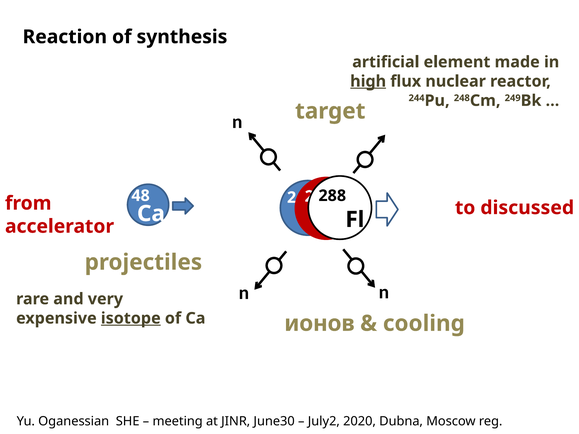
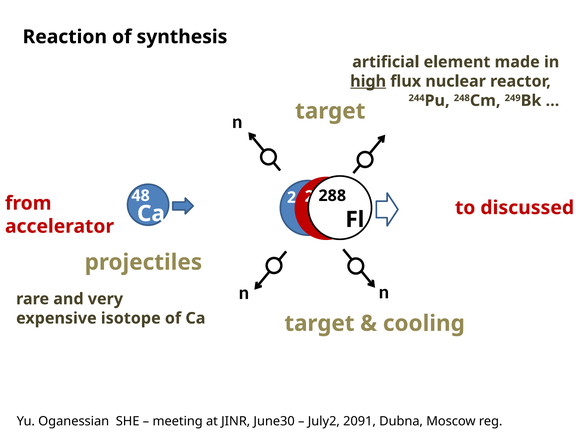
isotope underline: present -> none
ионов at (319, 324): ионов -> target
2020: 2020 -> 2091
